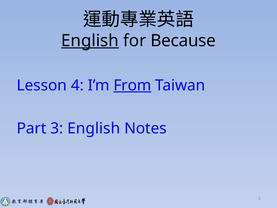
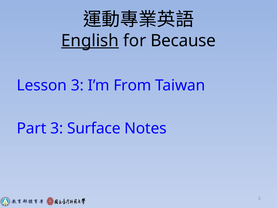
Lesson 4: 4 -> 3
From underline: present -> none
3 English: English -> Surface
